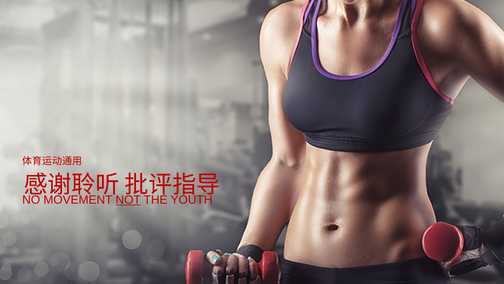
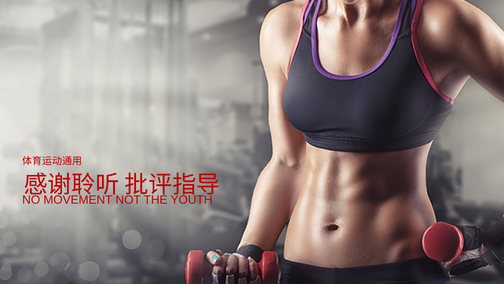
NOT underline: present -> none
